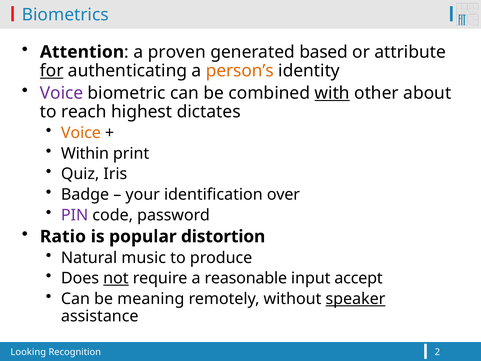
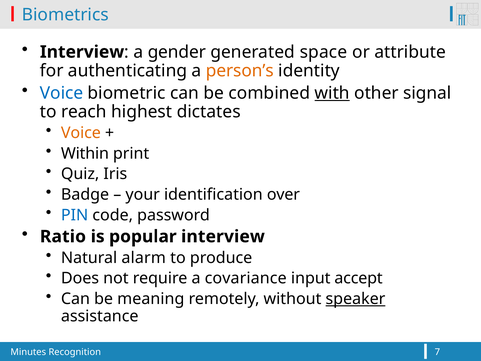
Attention at (82, 52): Attention -> Interview
proven: proven -> gender
based: based -> space
for underline: present -> none
Voice at (62, 93) colour: purple -> blue
about: about -> signal
PIN colour: purple -> blue
popular distortion: distortion -> interview
music: music -> alarm
not underline: present -> none
reasonable: reasonable -> covariance
Looking: Looking -> Minutes
2: 2 -> 7
